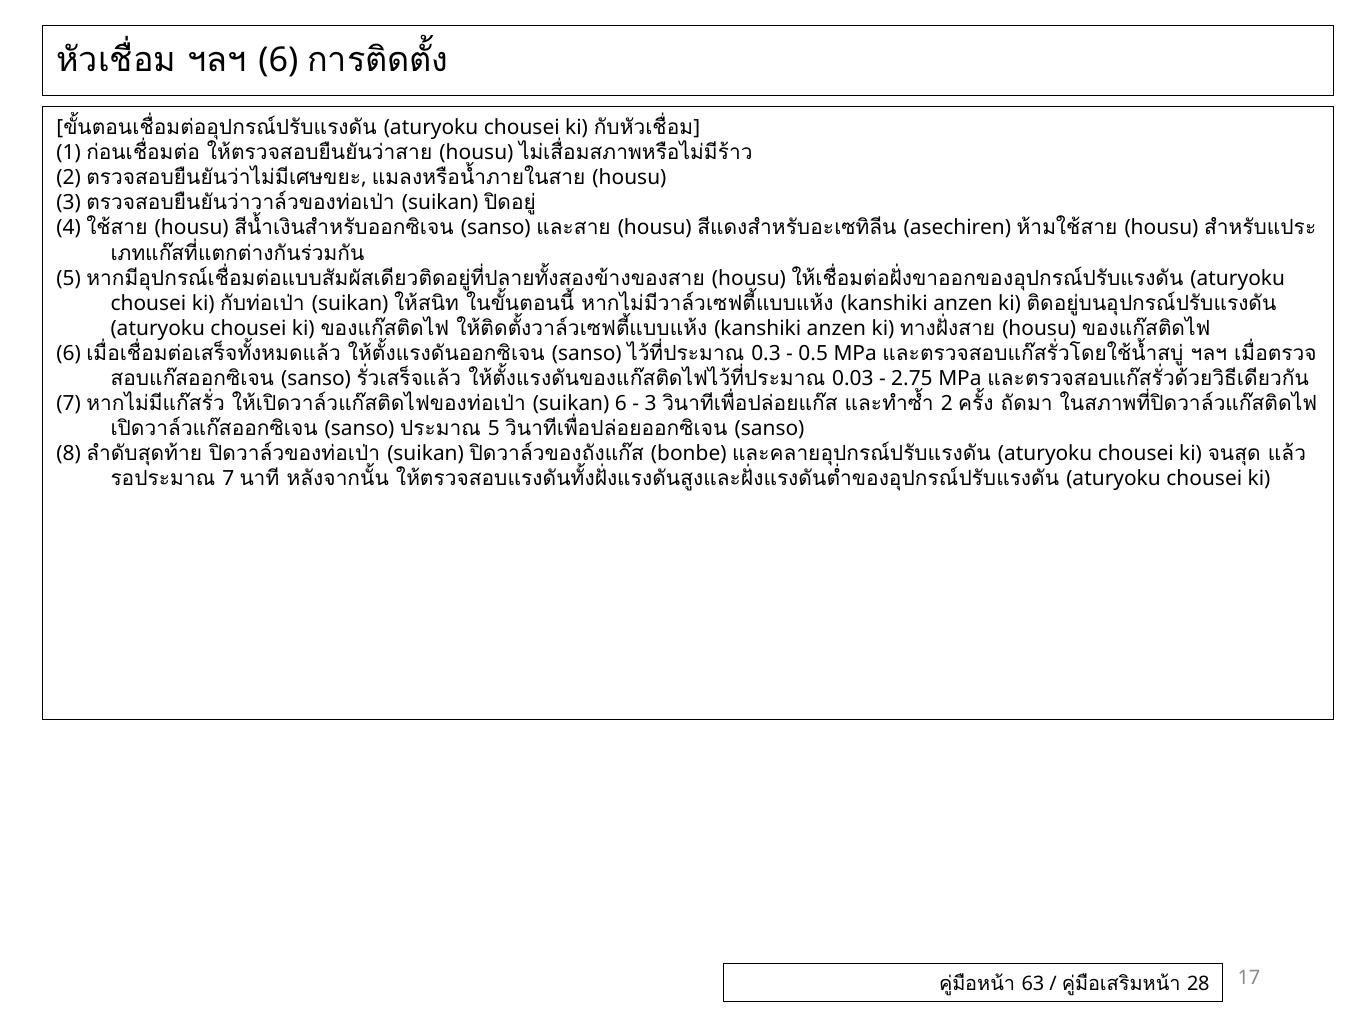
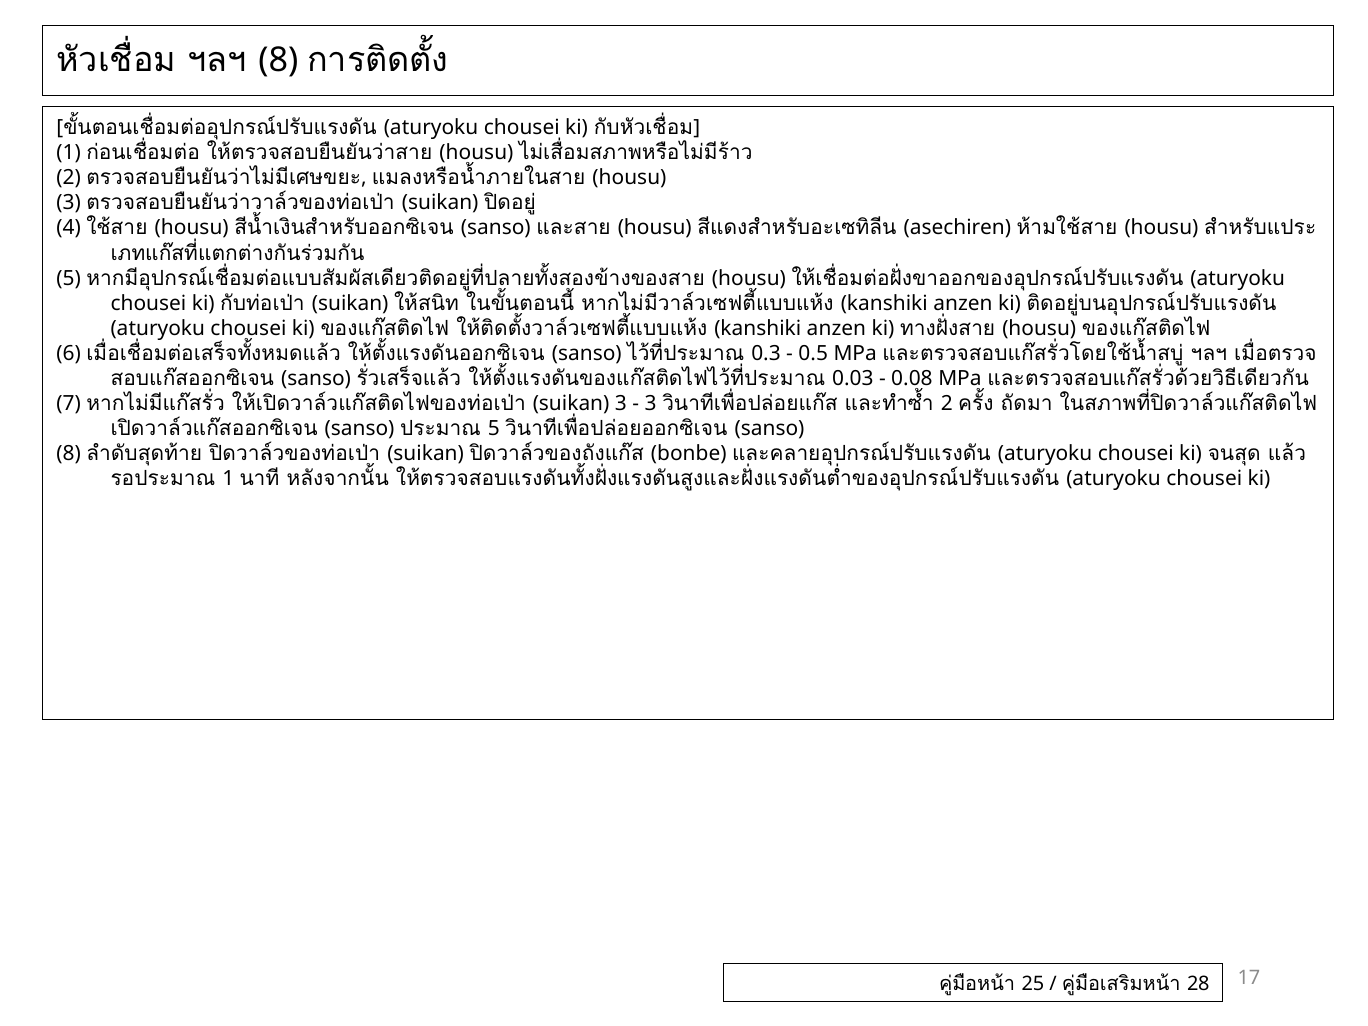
6 at (278, 60): 6 -> 8
2.75: 2.75 -> 0.08
suikan 6: 6 -> 3
7 at (228, 479): 7 -> 1
63: 63 -> 25
